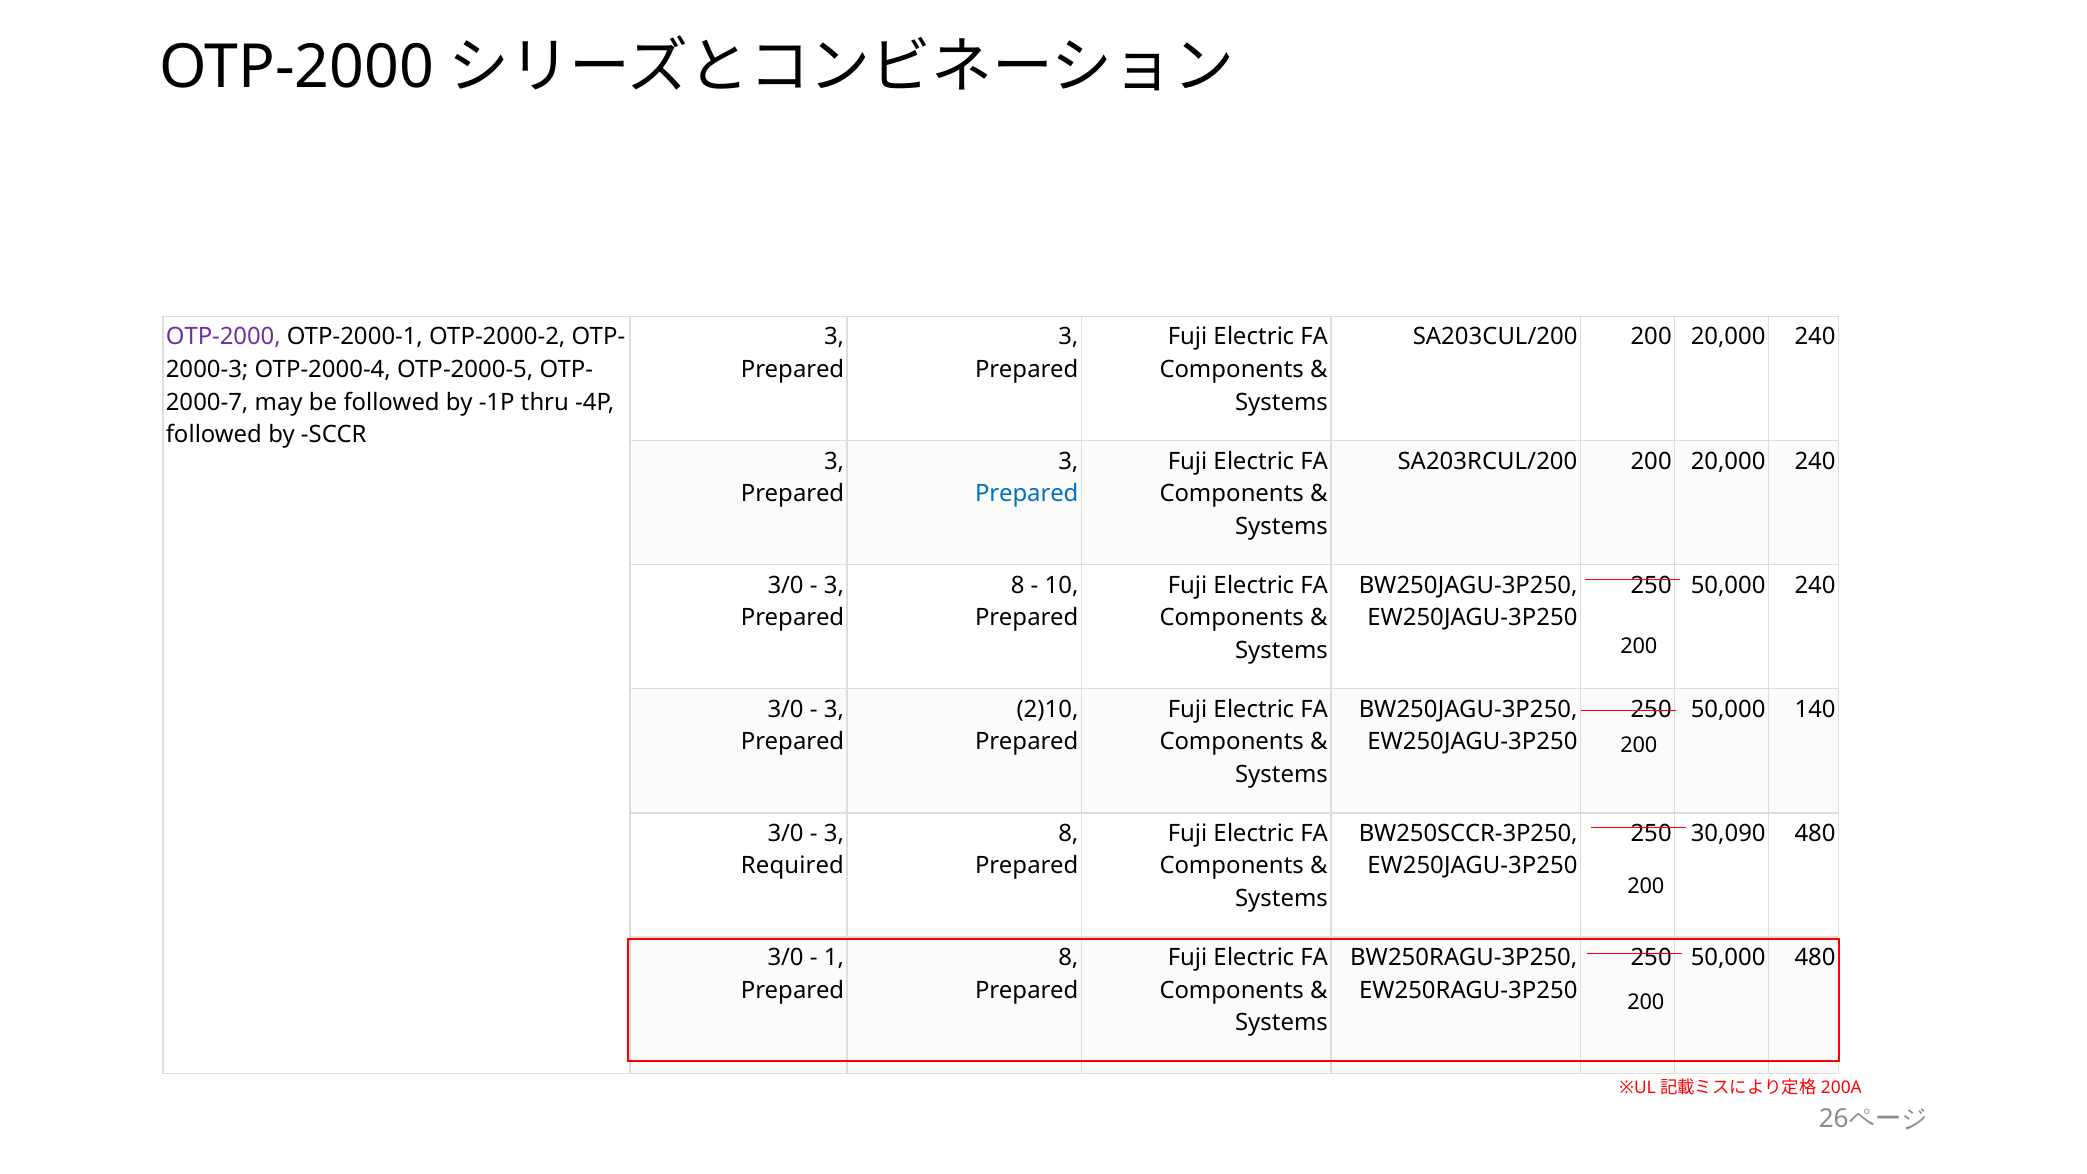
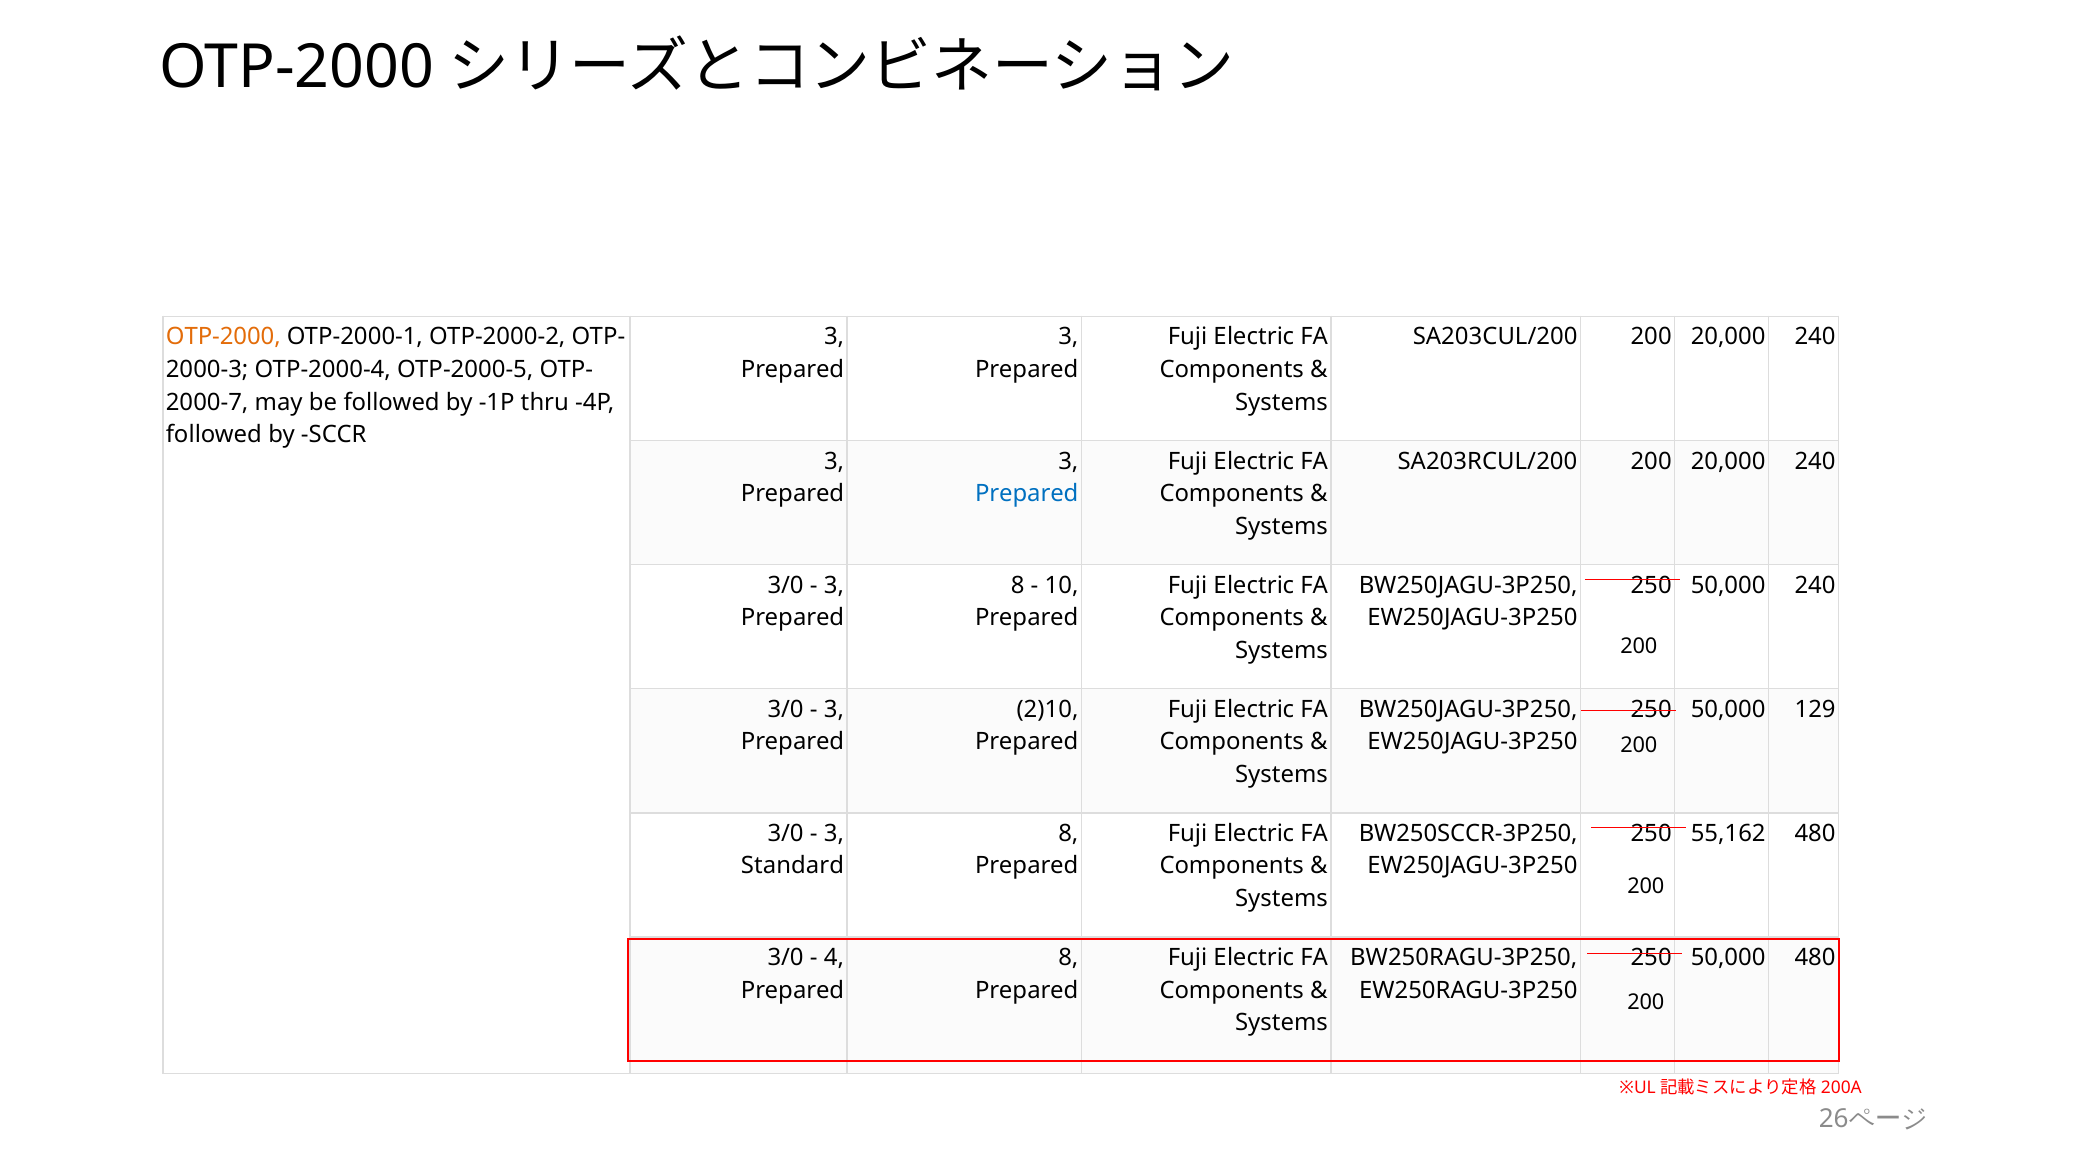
OTP-2000 at (223, 337) colour: purple -> orange
140: 140 -> 129
30,090: 30,090 -> 55,162
Required: Required -> Standard
1: 1 -> 4
